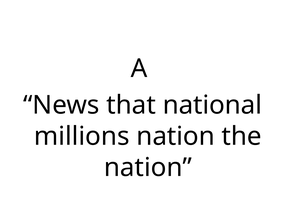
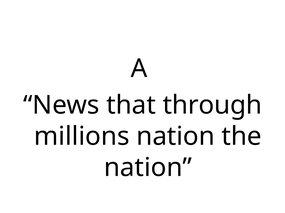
national: national -> through
